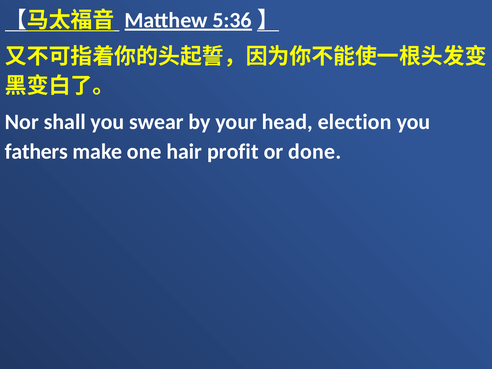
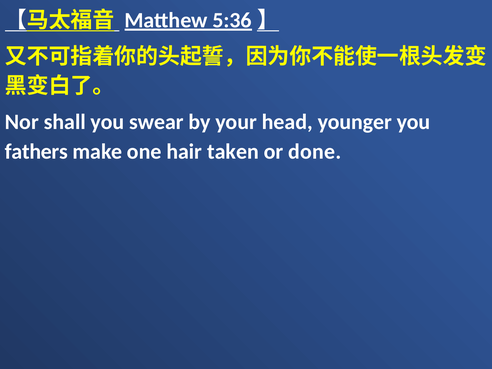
election: election -> younger
profit: profit -> taken
